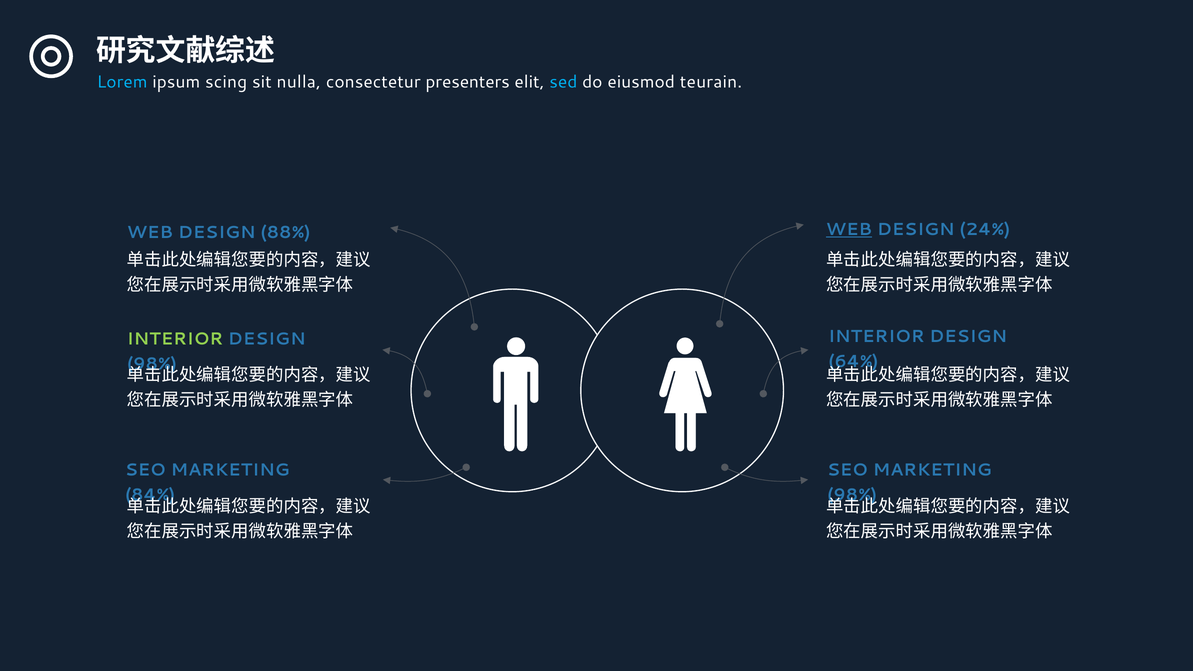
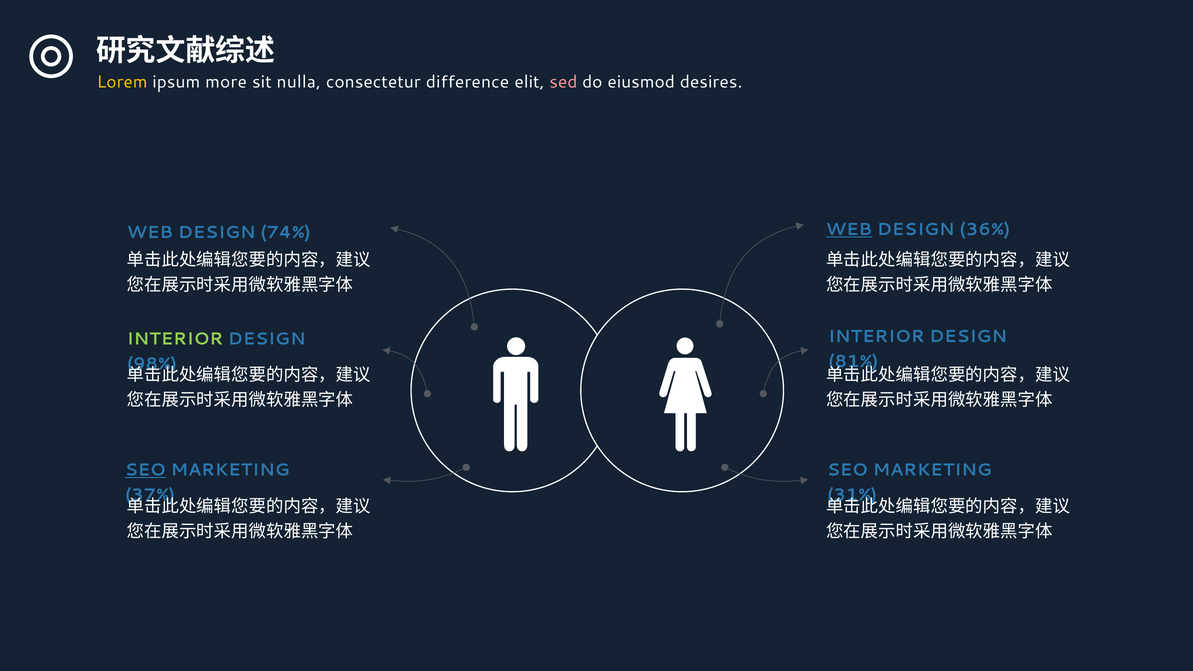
Lorem colour: light blue -> yellow
scing: scing -> more
presenters: presenters -> difference
sed colour: light blue -> pink
teurain: teurain -> desires
24%: 24% -> 36%
88%: 88% -> 74%
64%: 64% -> 81%
SEO at (145, 470) underline: none -> present
98% at (852, 495): 98% -> 31%
84%: 84% -> 37%
